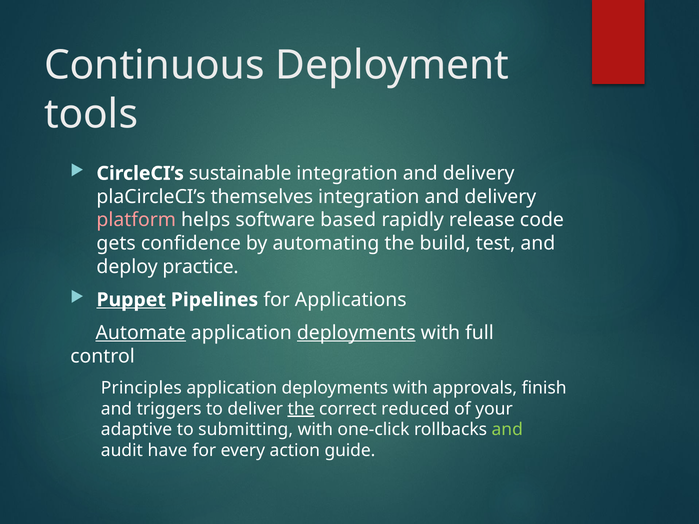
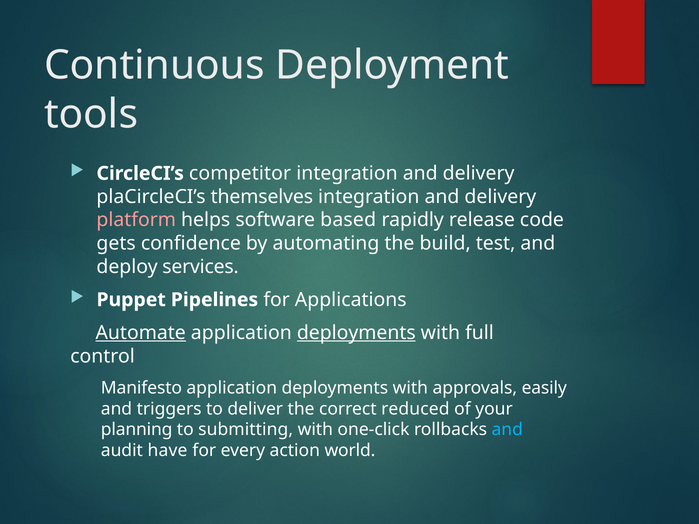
sustainable: sustainable -> competitor
practice: practice -> services
Puppet underline: present -> none
Principles: Principles -> Manifesto
finish: finish -> easily
the at (301, 409) underline: present -> none
adaptive: adaptive -> planning
and at (507, 430) colour: light green -> light blue
guide: guide -> world
